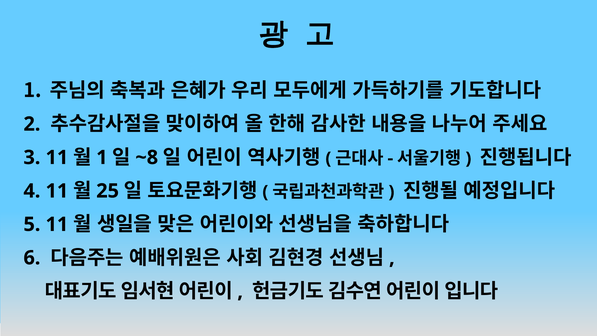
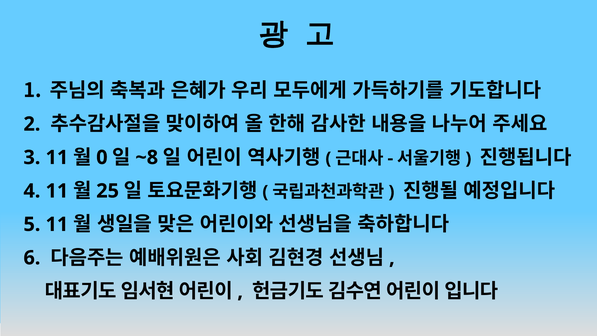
1 at (102, 157): 1 -> 0
